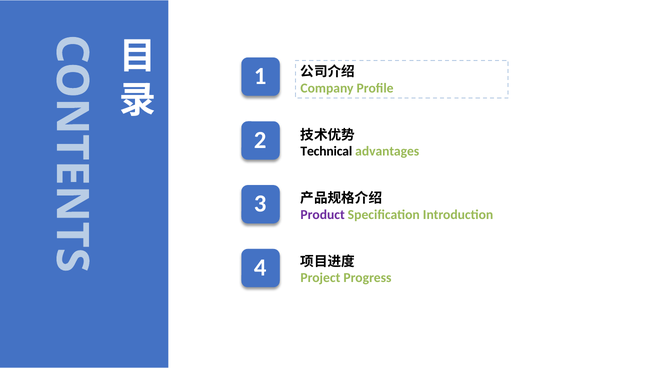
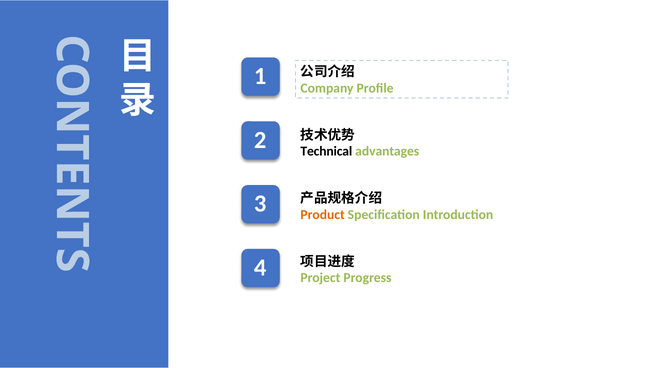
Product colour: purple -> orange
